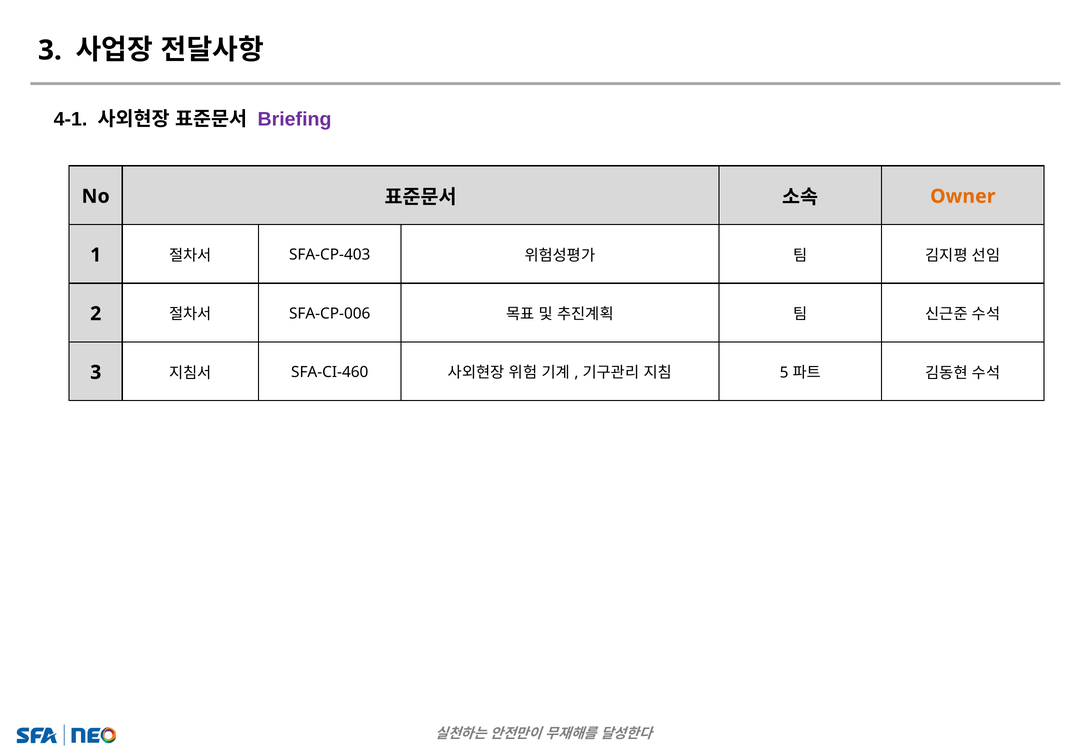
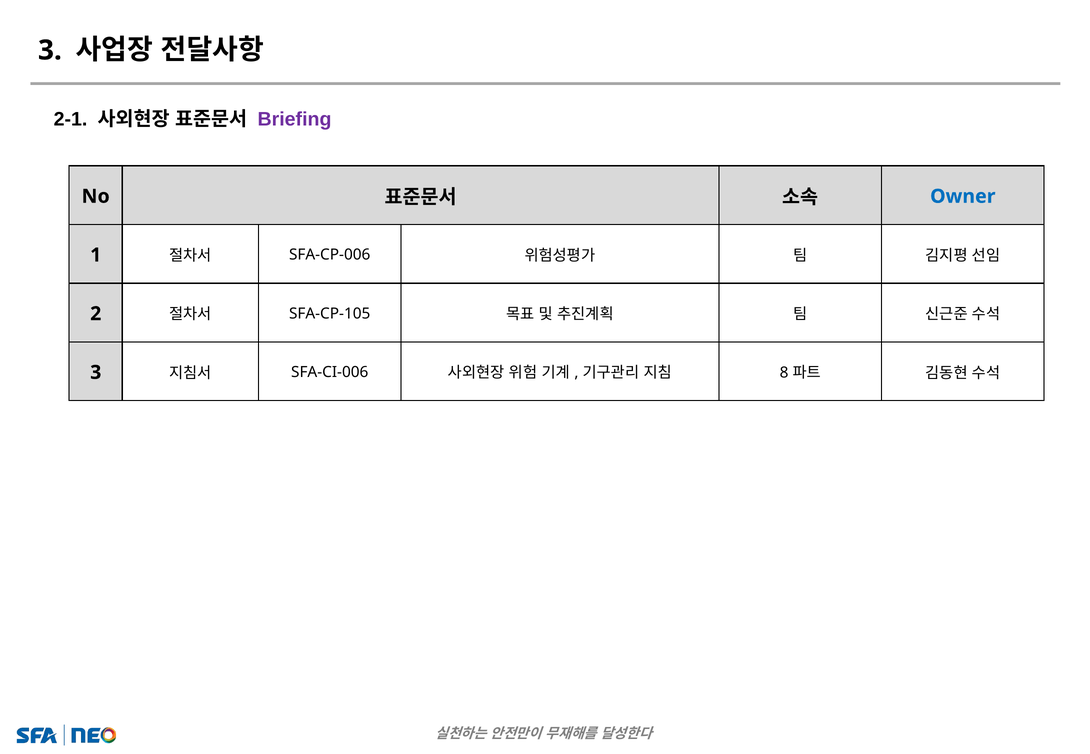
4-1: 4-1 -> 2-1
Owner colour: orange -> blue
SFA-CP-403: SFA-CP-403 -> SFA-CP-006
SFA-CP-006: SFA-CP-006 -> SFA-CP-105
SFA-CI-460: SFA-CI-460 -> SFA-CI-006
5: 5 -> 8
